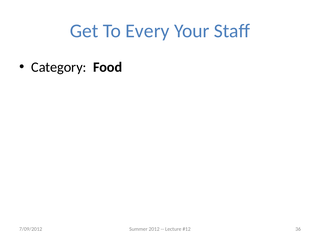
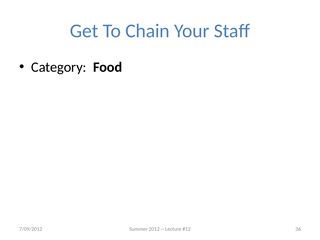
Every: Every -> Chain
